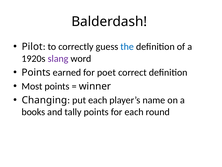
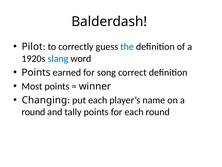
slang colour: purple -> blue
poet: poet -> song
books at (33, 112): books -> round
